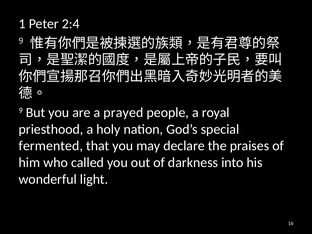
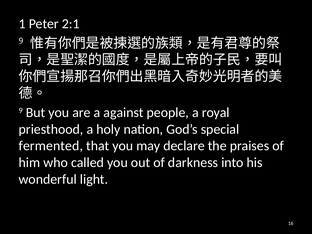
2:4: 2:4 -> 2:1
prayed: prayed -> against
